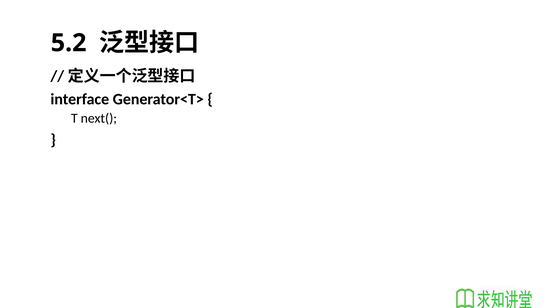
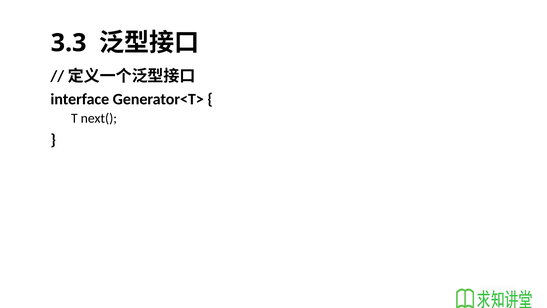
5.2: 5.2 -> 3.3
